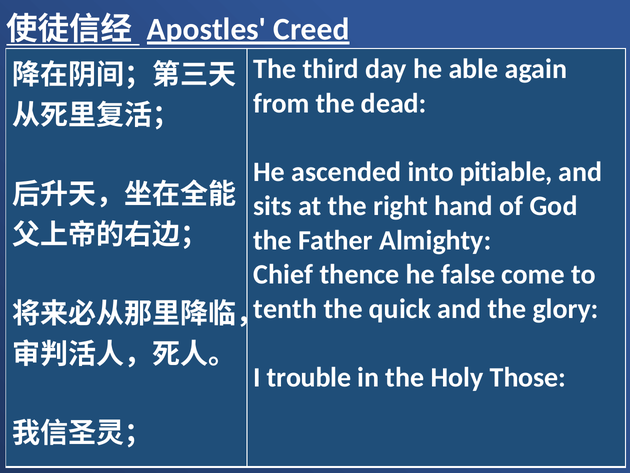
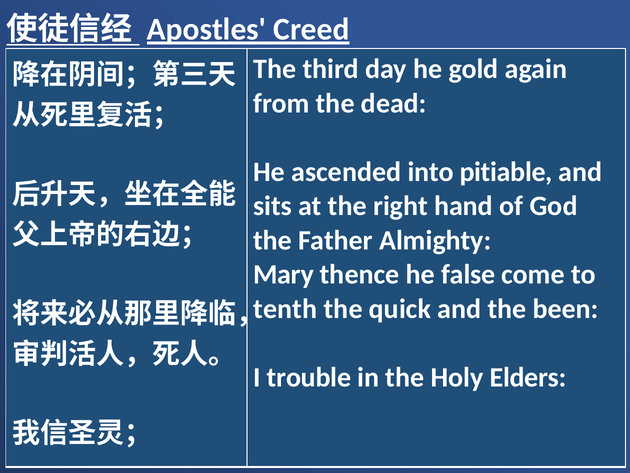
able: able -> gold
Chief: Chief -> Mary
glory: glory -> been
Those: Those -> Elders
